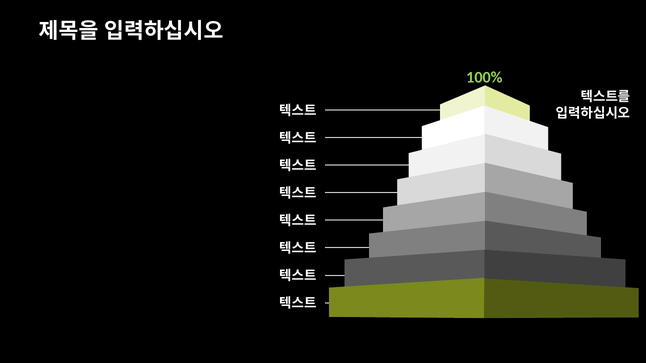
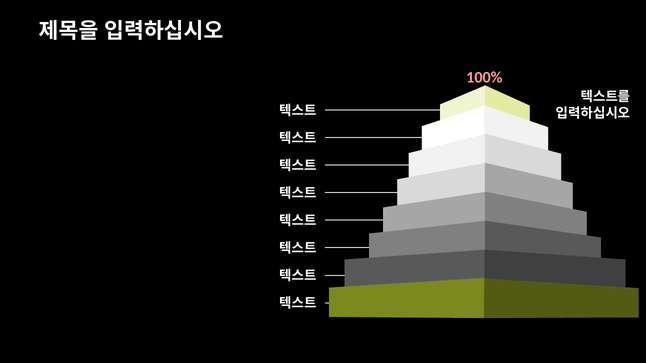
100% colour: light green -> pink
